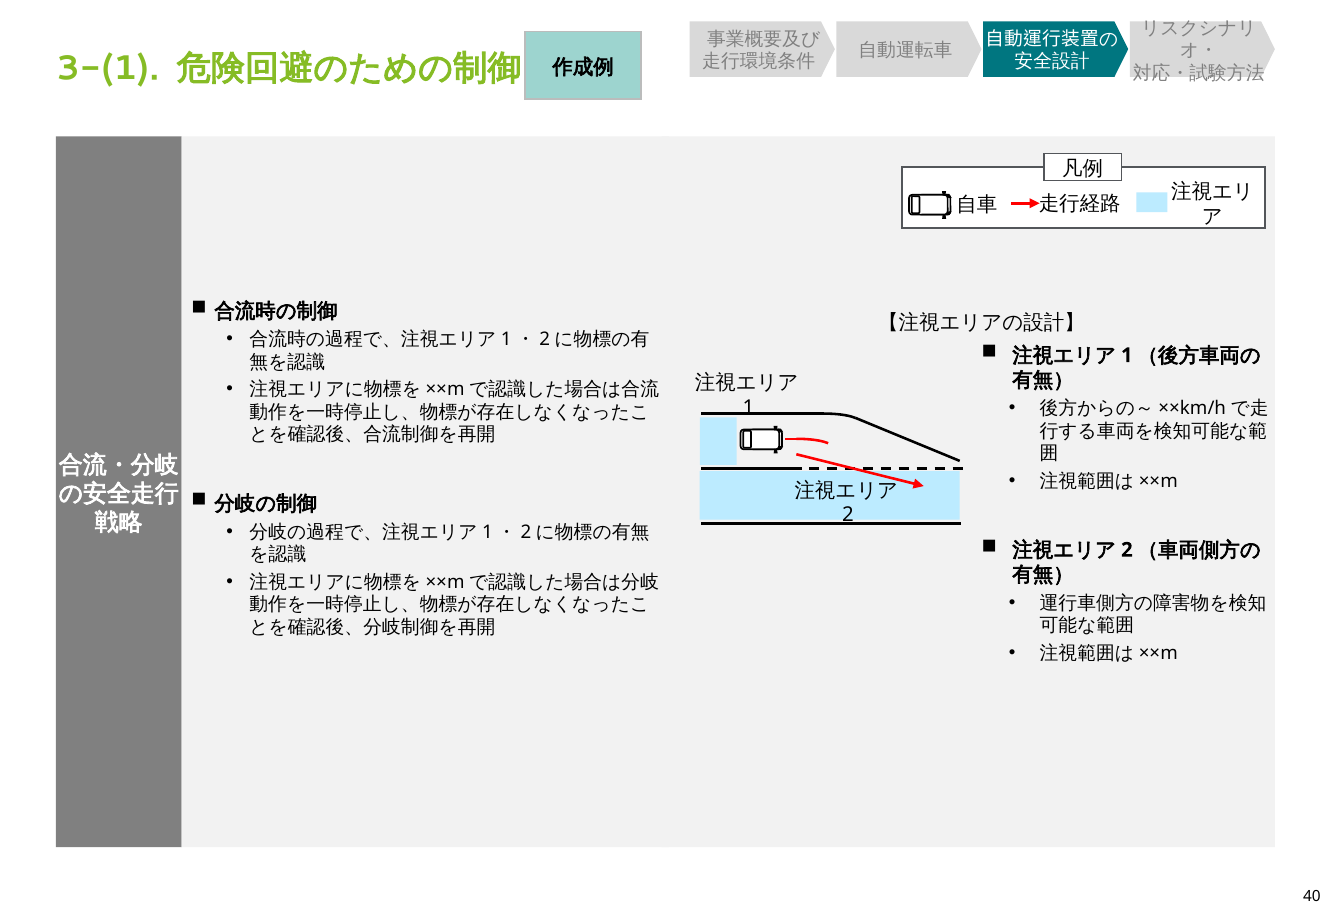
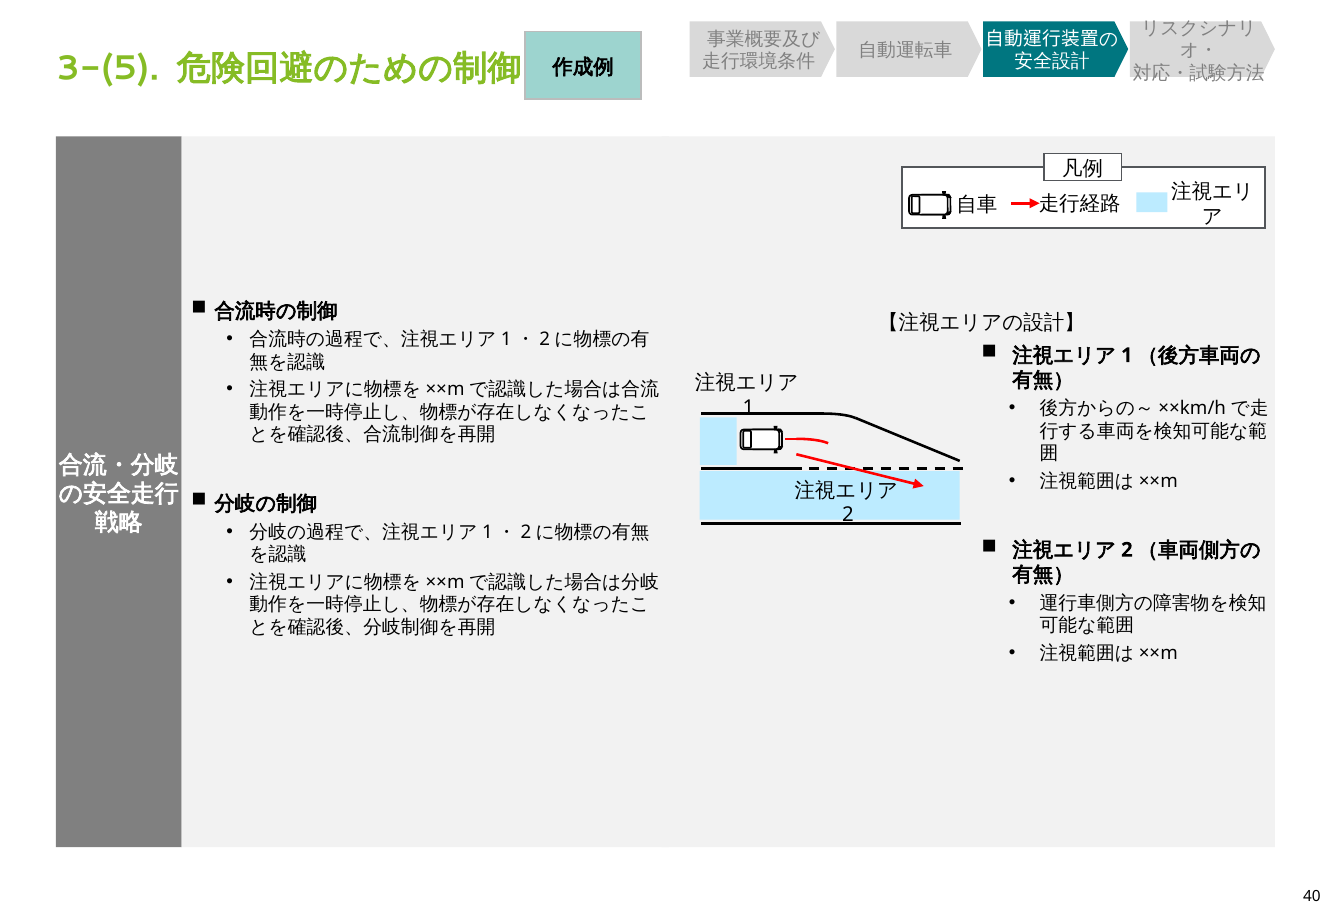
3-(1: 3-(1 -> 3-(5
